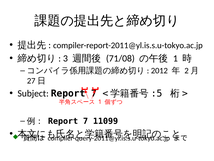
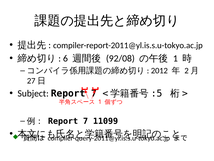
3: 3 -> 6
71/08: 71/08 -> 92/08
